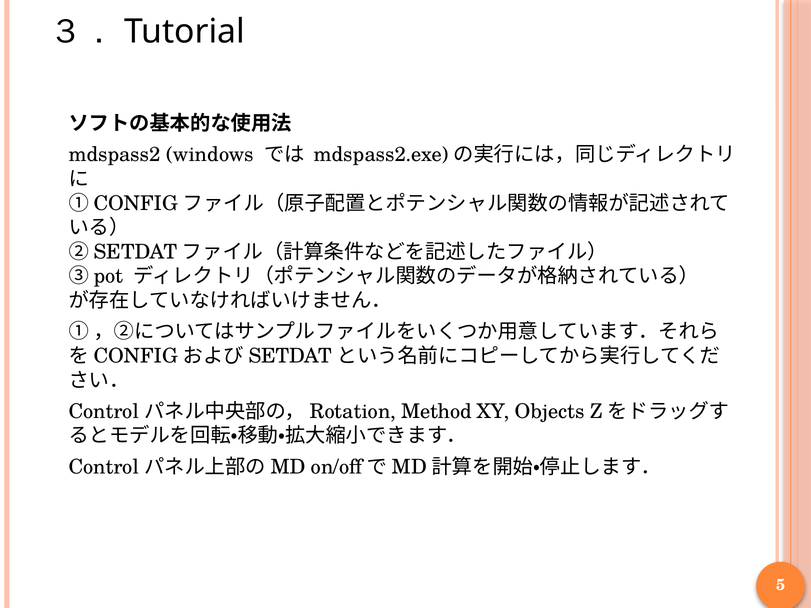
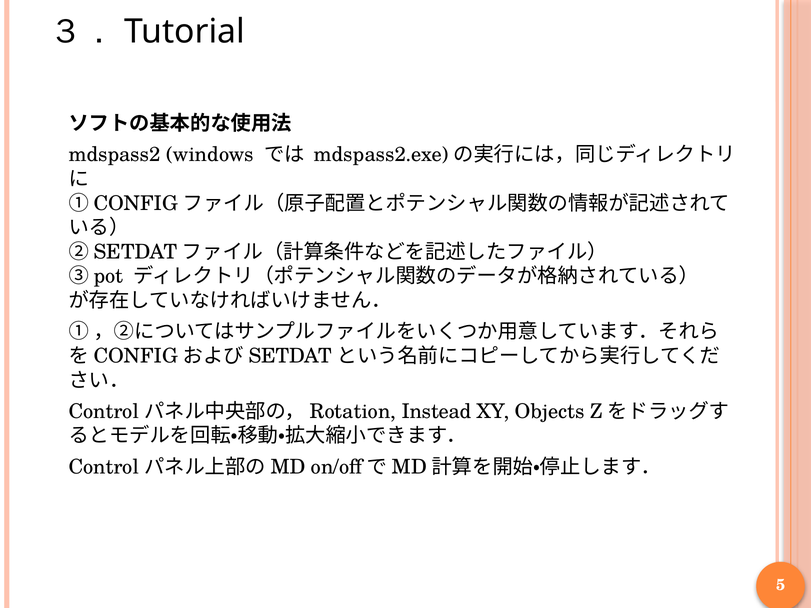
Method: Method -> Instead
